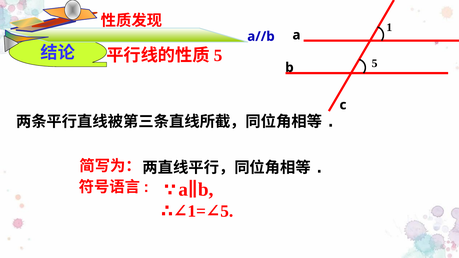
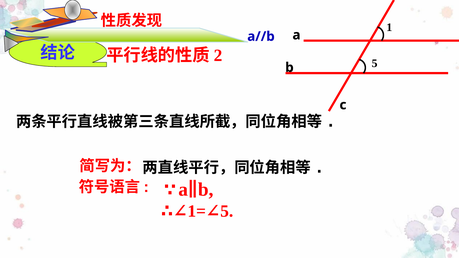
5 at (218, 56): 5 -> 2
